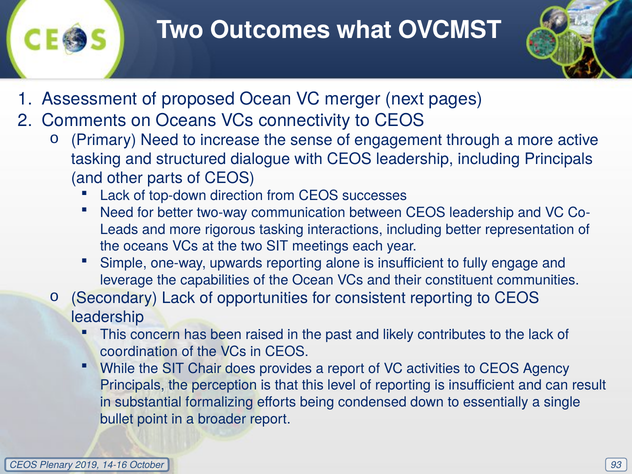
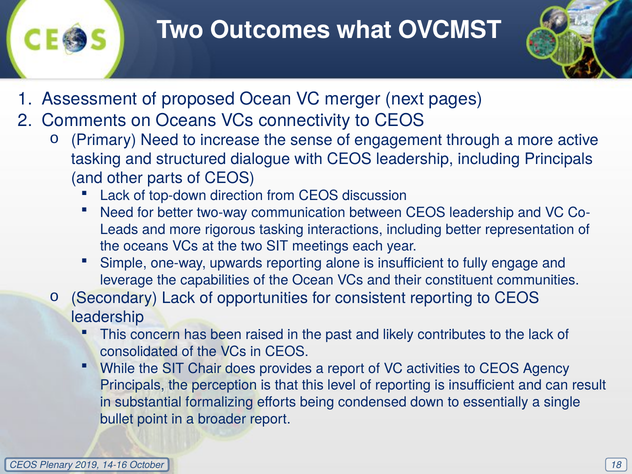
successes: successes -> discussion
coordination: coordination -> consolidated
93: 93 -> 18
